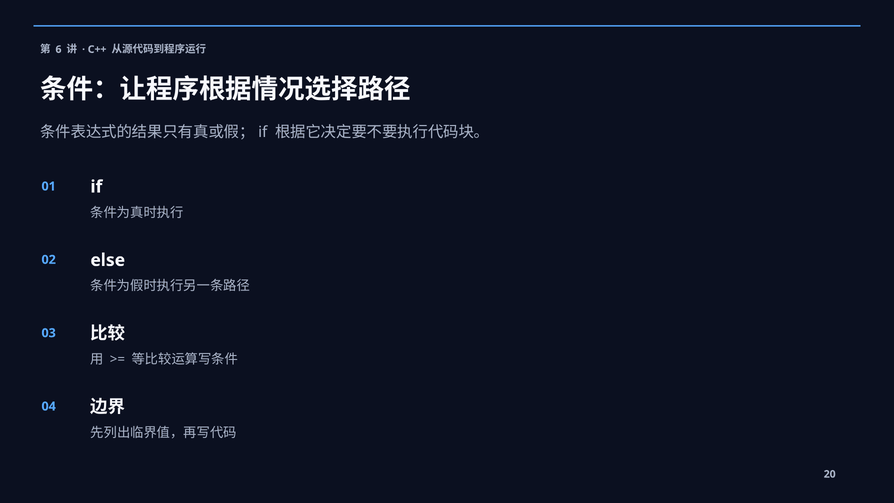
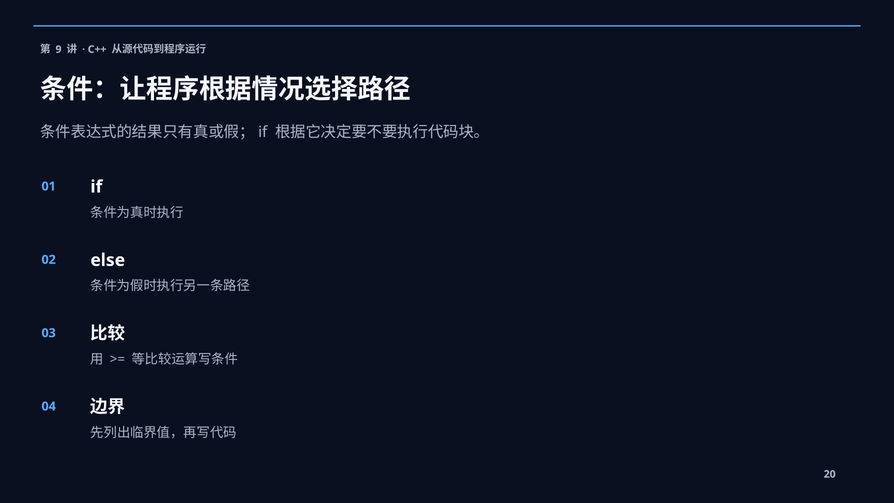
6: 6 -> 9
